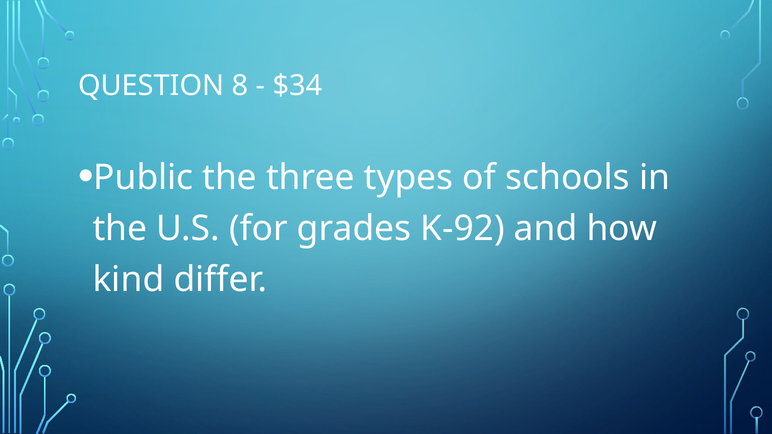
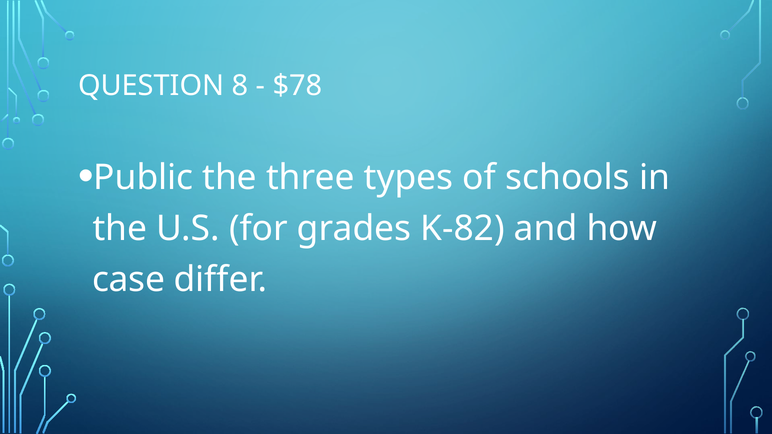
$34: $34 -> $78
K-92: K-92 -> K-82
kind: kind -> case
